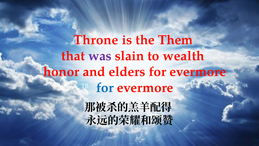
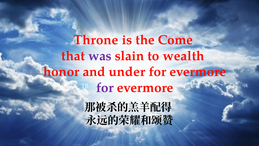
Them: Them -> Come
elders: elders -> under
for at (105, 87) colour: blue -> purple
